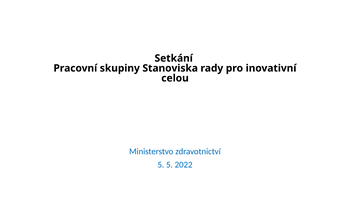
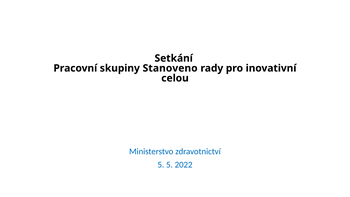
Stanoviska: Stanoviska -> Stanoveno
